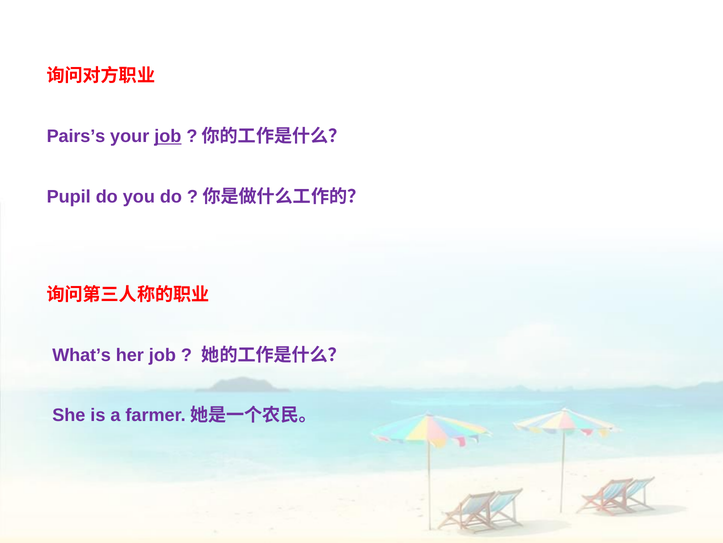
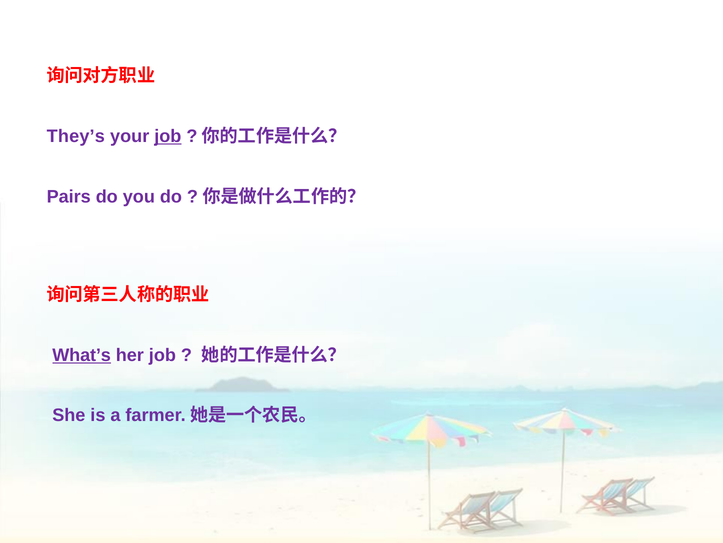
Pairs’s: Pairs’s -> They’s
Pupil: Pupil -> Pairs
What’s underline: none -> present
